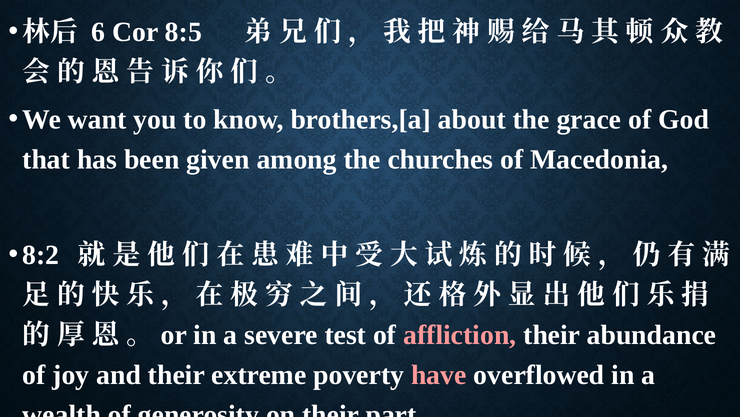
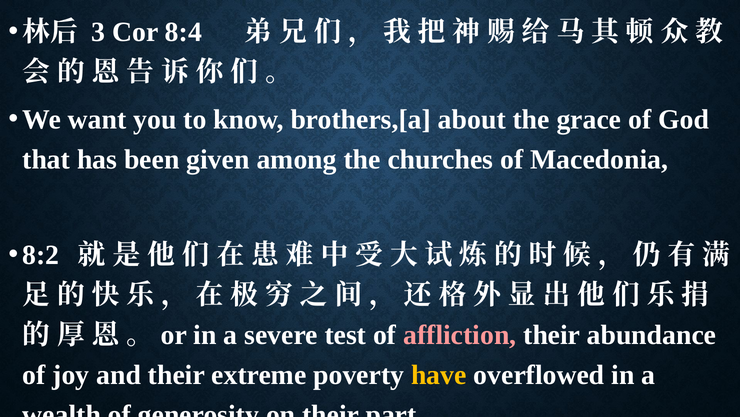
6: 6 -> 3
8:5: 8:5 -> 8:4
have colour: pink -> yellow
